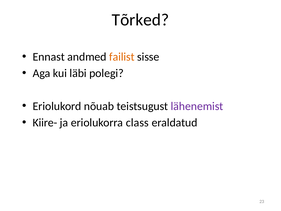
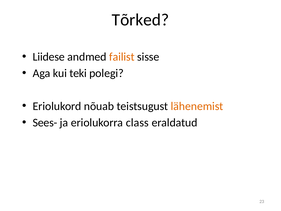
Ennast: Ennast -> Liidese
läbi: läbi -> teki
lähenemist colour: purple -> orange
Kiire-: Kiire- -> Sees-
